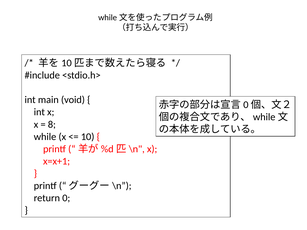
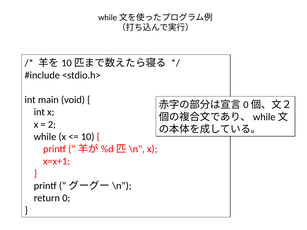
8: 8 -> 2
